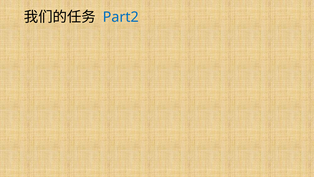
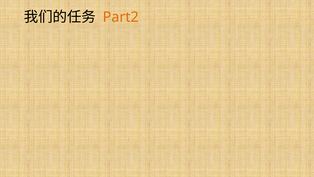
Part2 colour: blue -> orange
